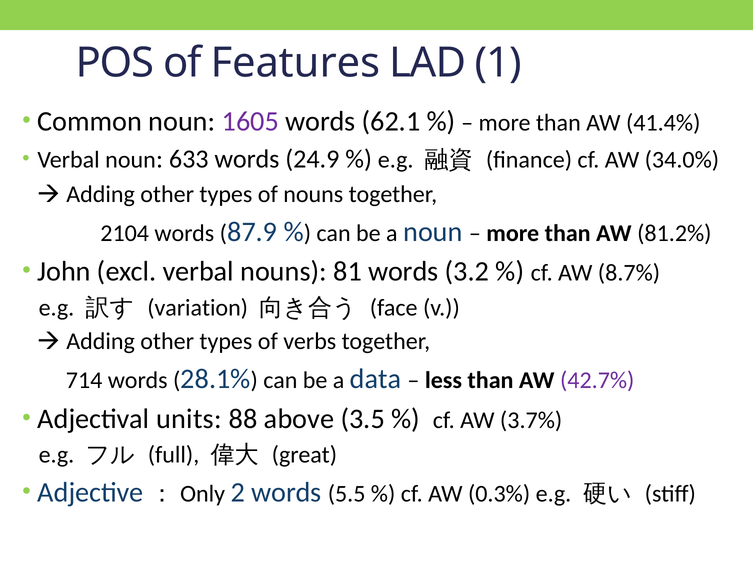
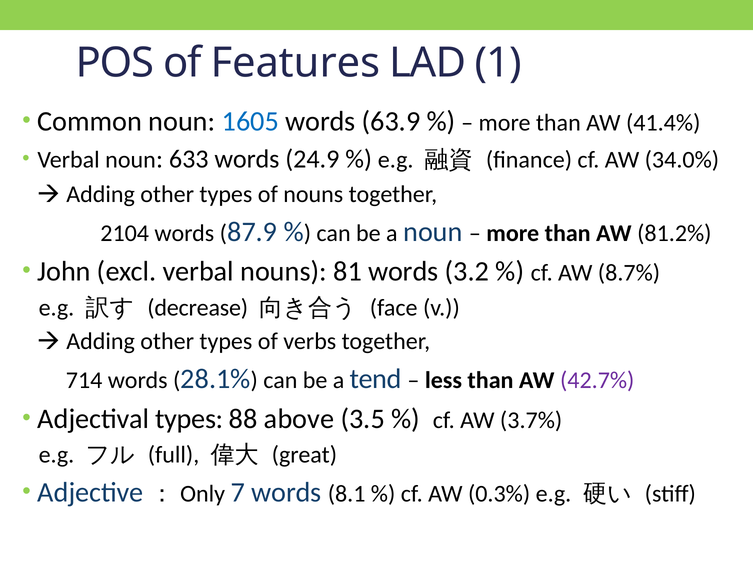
1605 colour: purple -> blue
62.1: 62.1 -> 63.9
variation: variation -> decrease
data: data -> tend
Adjectival units: units -> types
2: 2 -> 7
5.5: 5.5 -> 8.1
